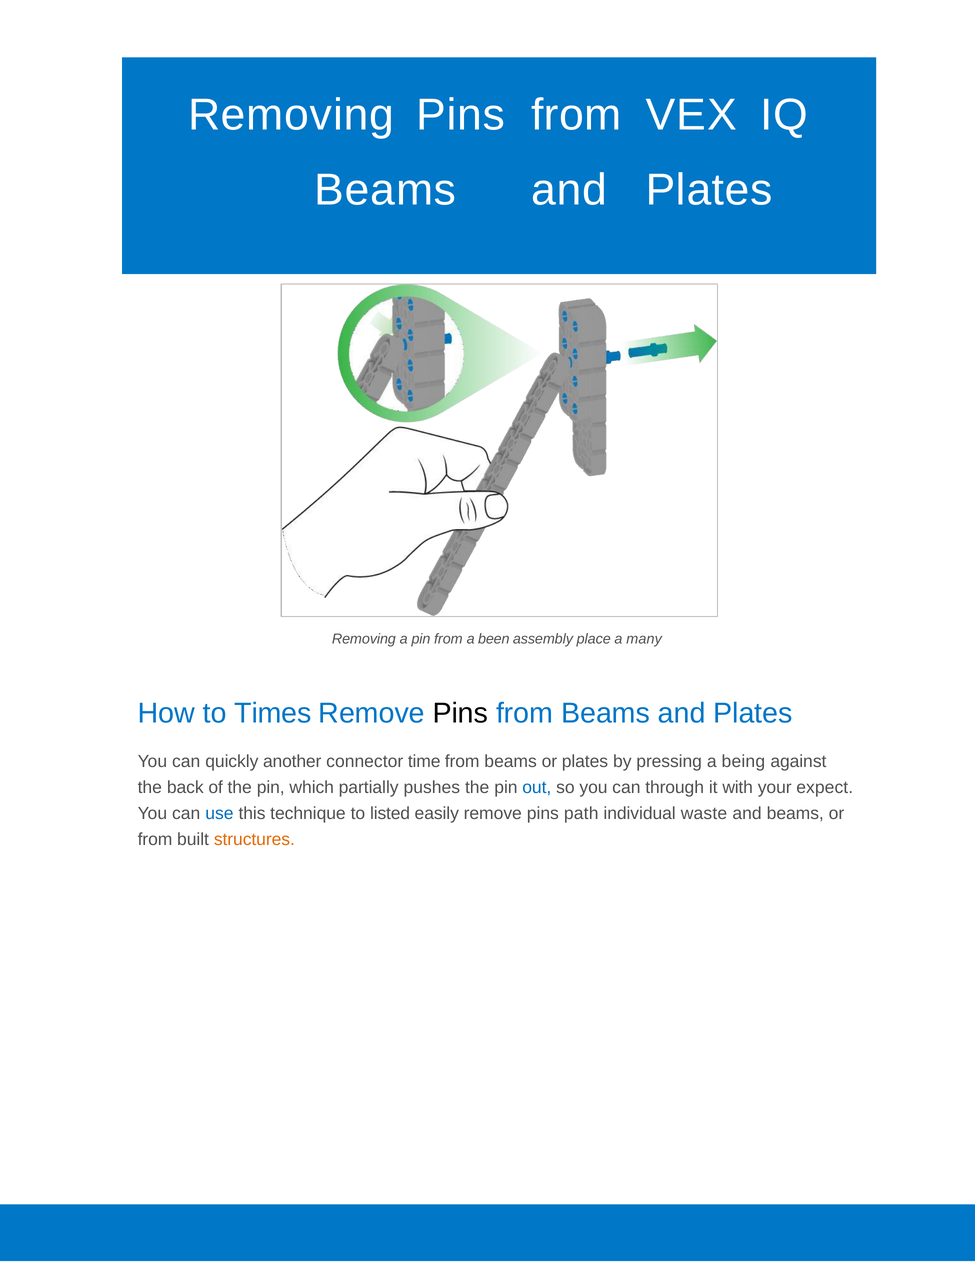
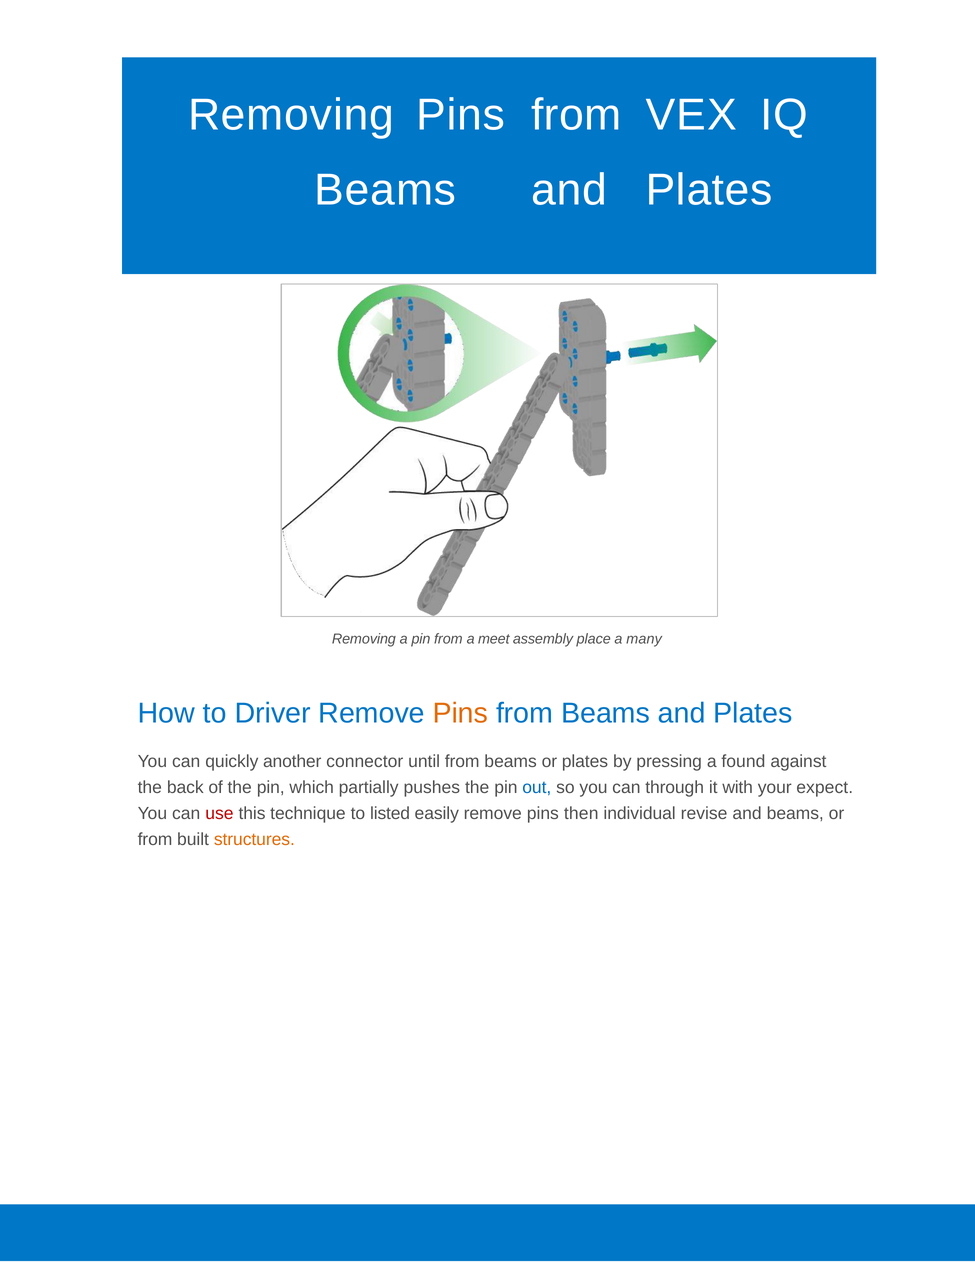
been: been -> meet
Times: Times -> Driver
Pins at (460, 713) colour: black -> orange
time: time -> until
being: being -> found
use colour: blue -> red
path: path -> then
waste: waste -> revise
